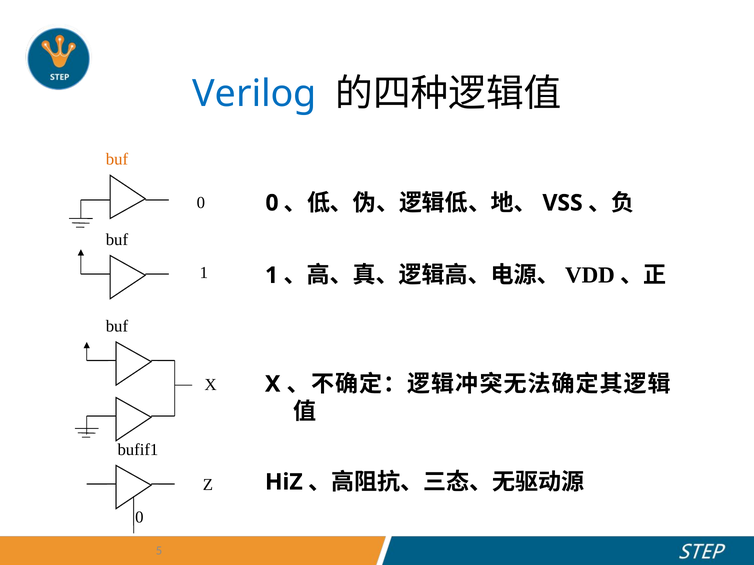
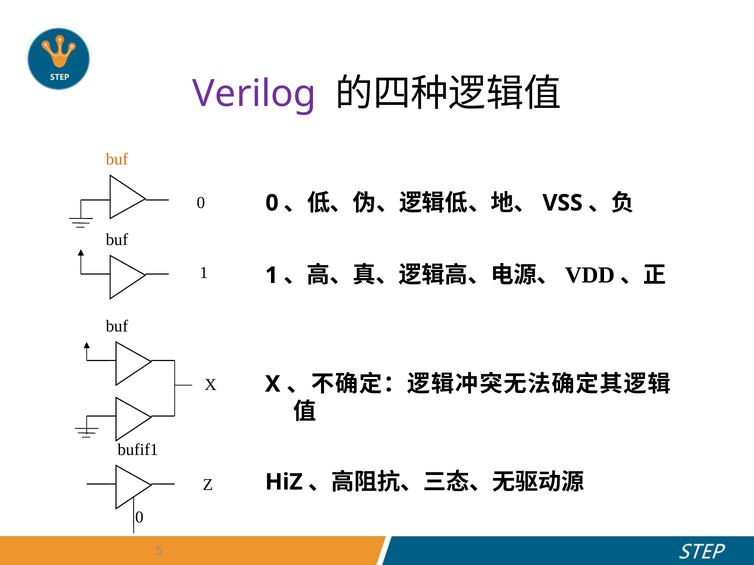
Verilog colour: blue -> purple
